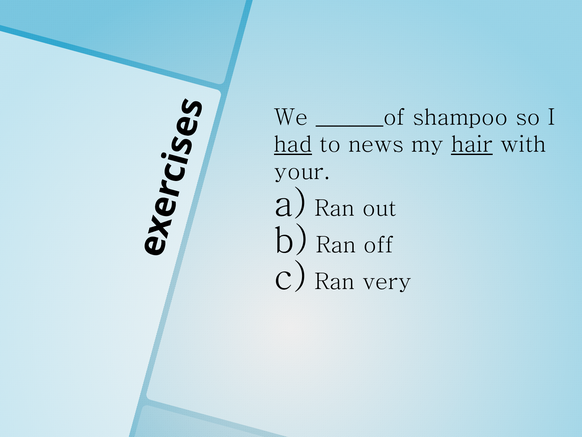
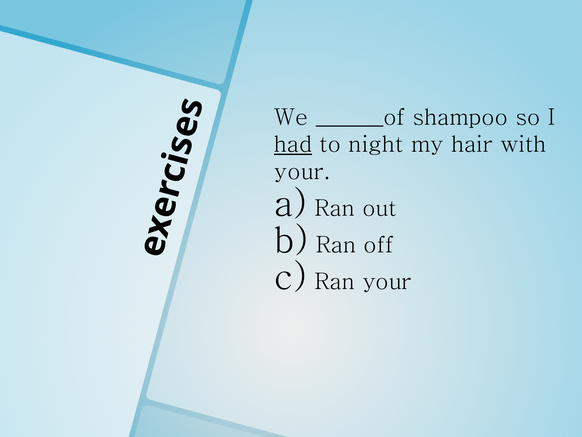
news: news -> night
hair underline: present -> none
Ran very: very -> your
